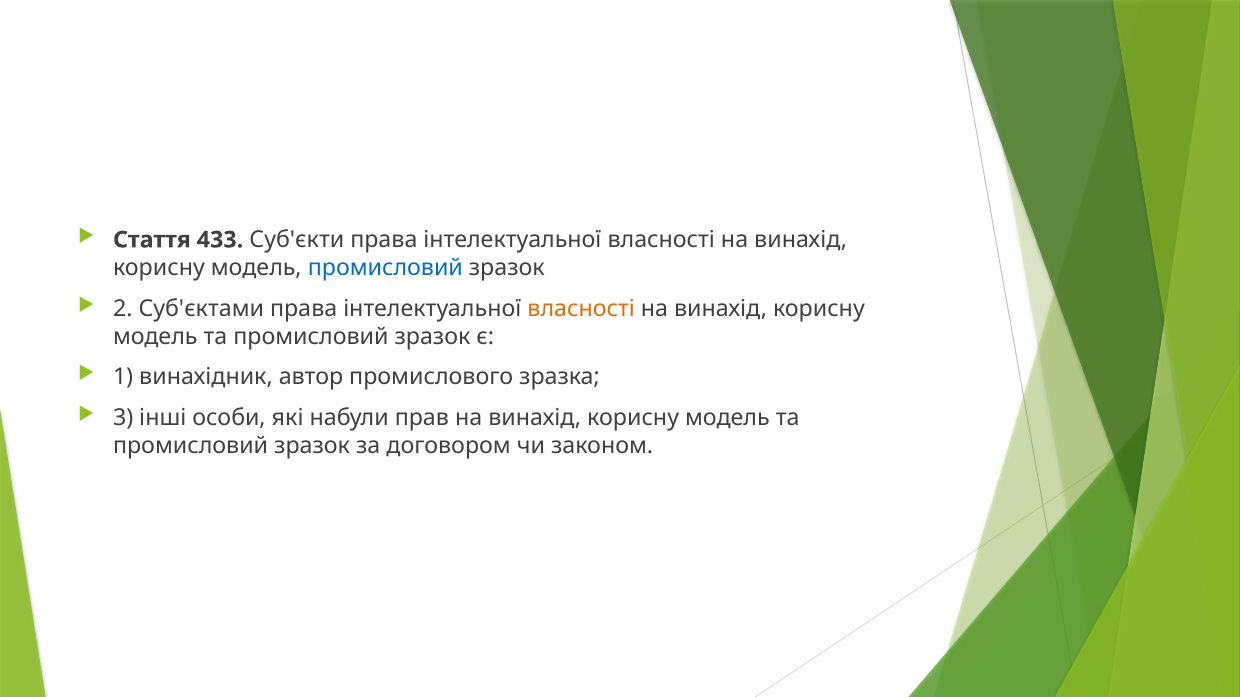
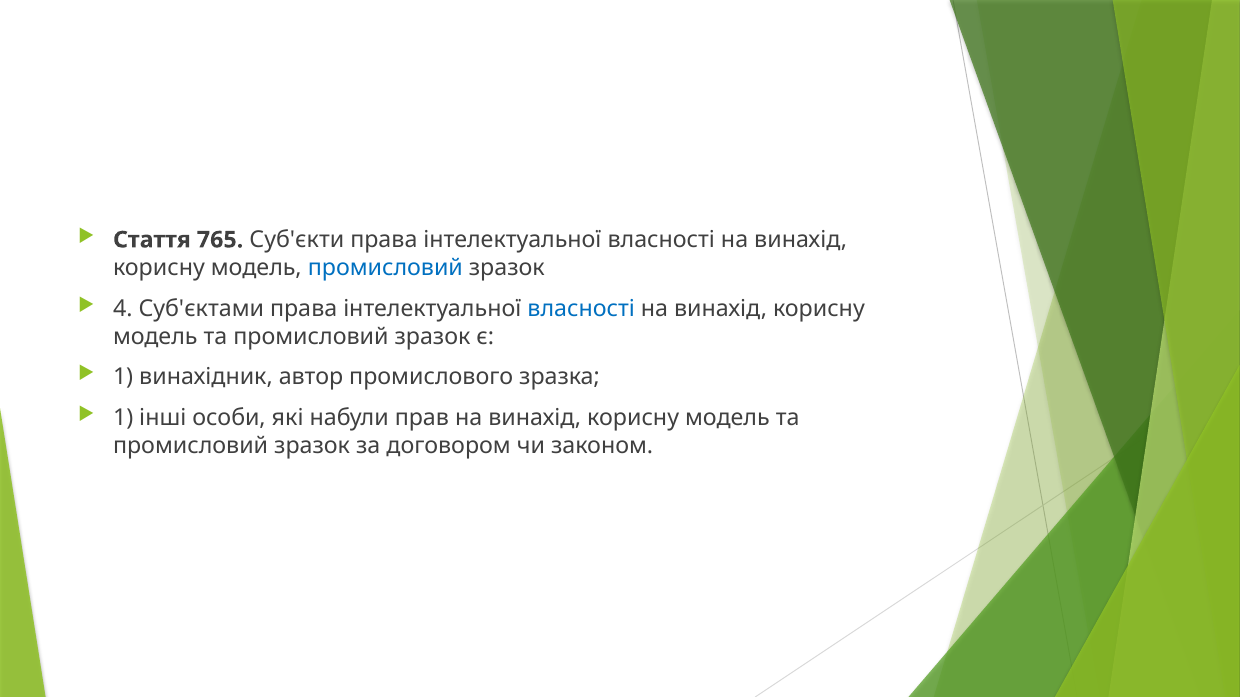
433: 433 -> 765
2: 2 -> 4
власності at (581, 309) colour: orange -> blue
3 at (123, 418): 3 -> 1
